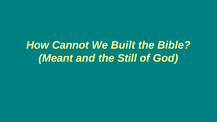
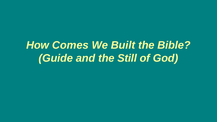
Cannot: Cannot -> Comes
Meant: Meant -> Guide
